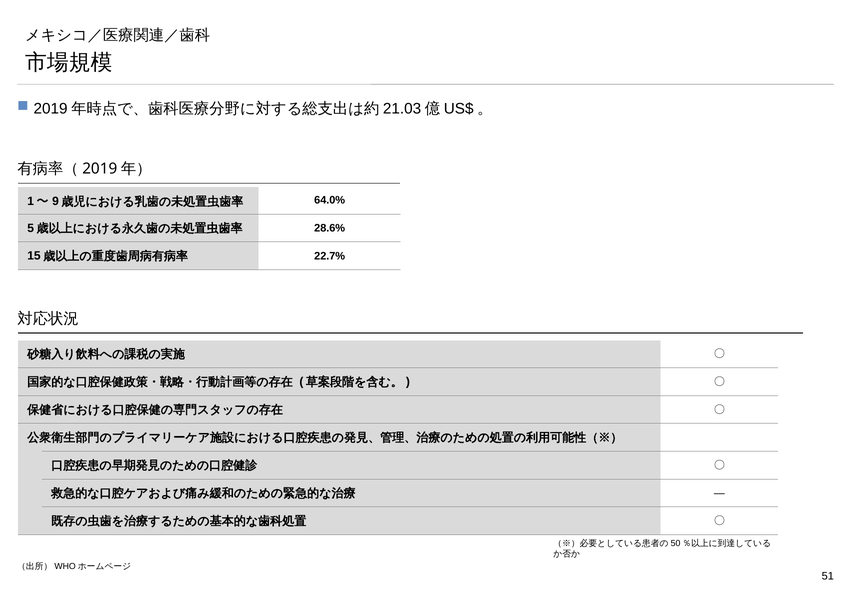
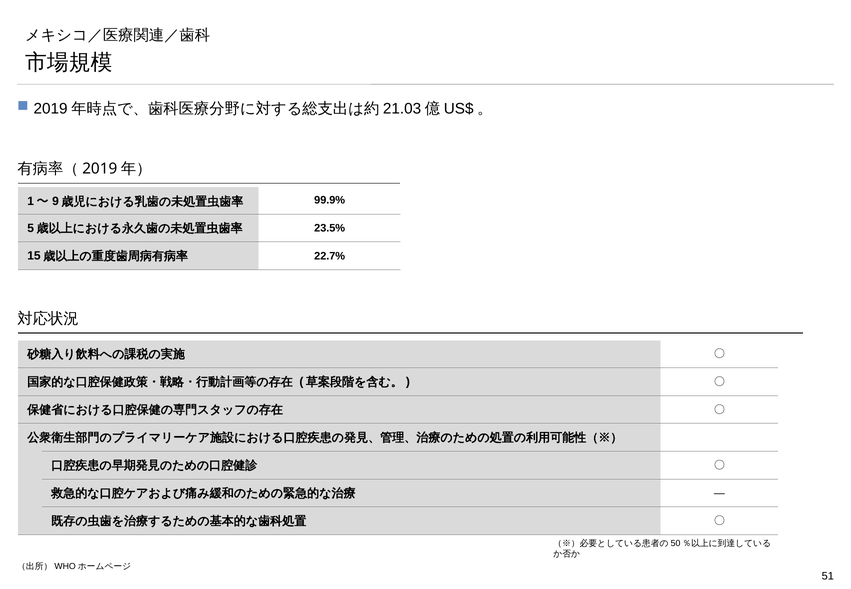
64.0%: 64.0% -> 99.9%
28.6%: 28.6% -> 23.5%
